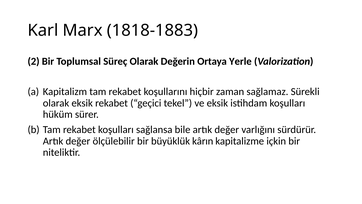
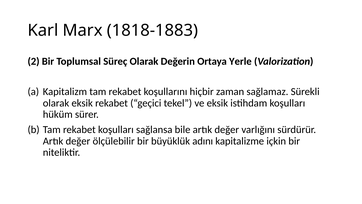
kârın: kârın -> adını
